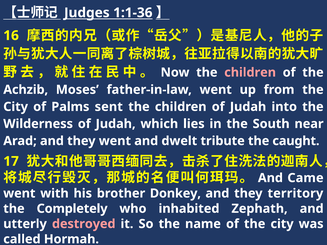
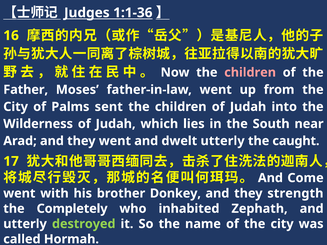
Achzib: Achzib -> Father
dwelt tribute: tribute -> utterly
Came: Came -> Come
territory: territory -> strength
destroyed colour: pink -> light green
